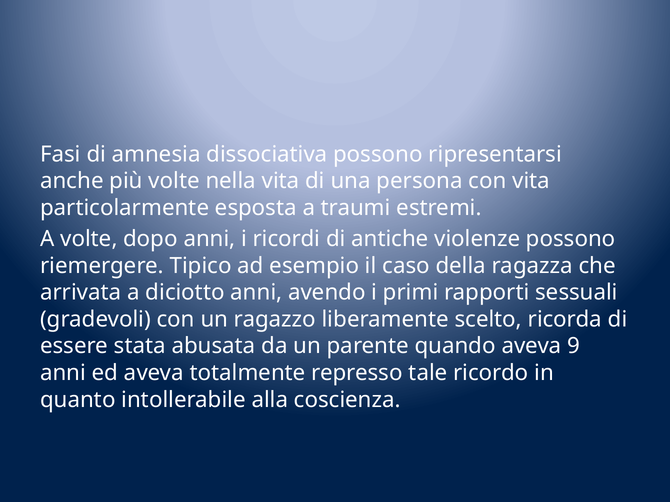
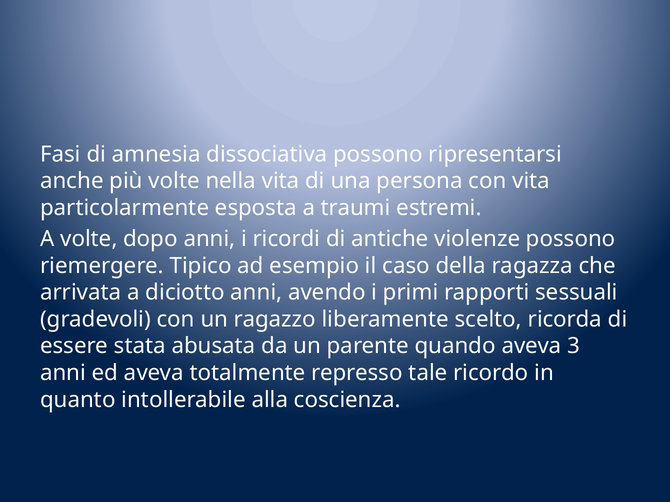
9: 9 -> 3
